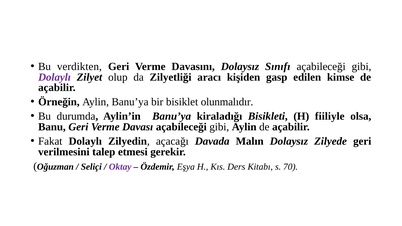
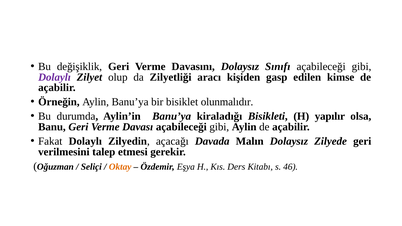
verdikten: verdikten -> değişiklik
fiiliyle: fiiliyle -> yapılır
Oktay colour: purple -> orange
70: 70 -> 46
